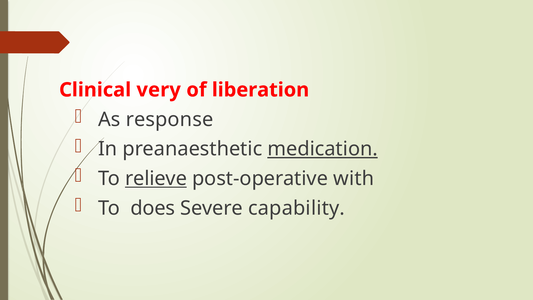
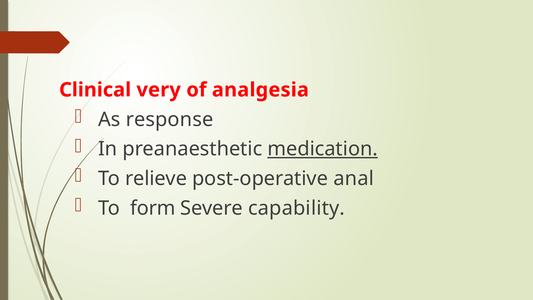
liberation: liberation -> analgesia
relieve underline: present -> none
with: with -> anal
does: does -> form
